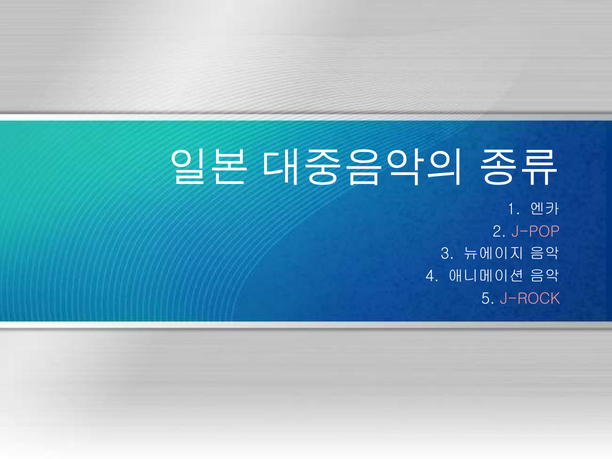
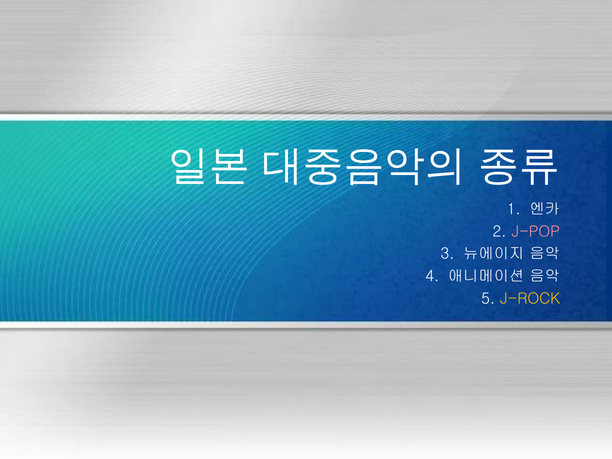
J-ROCK colour: pink -> yellow
